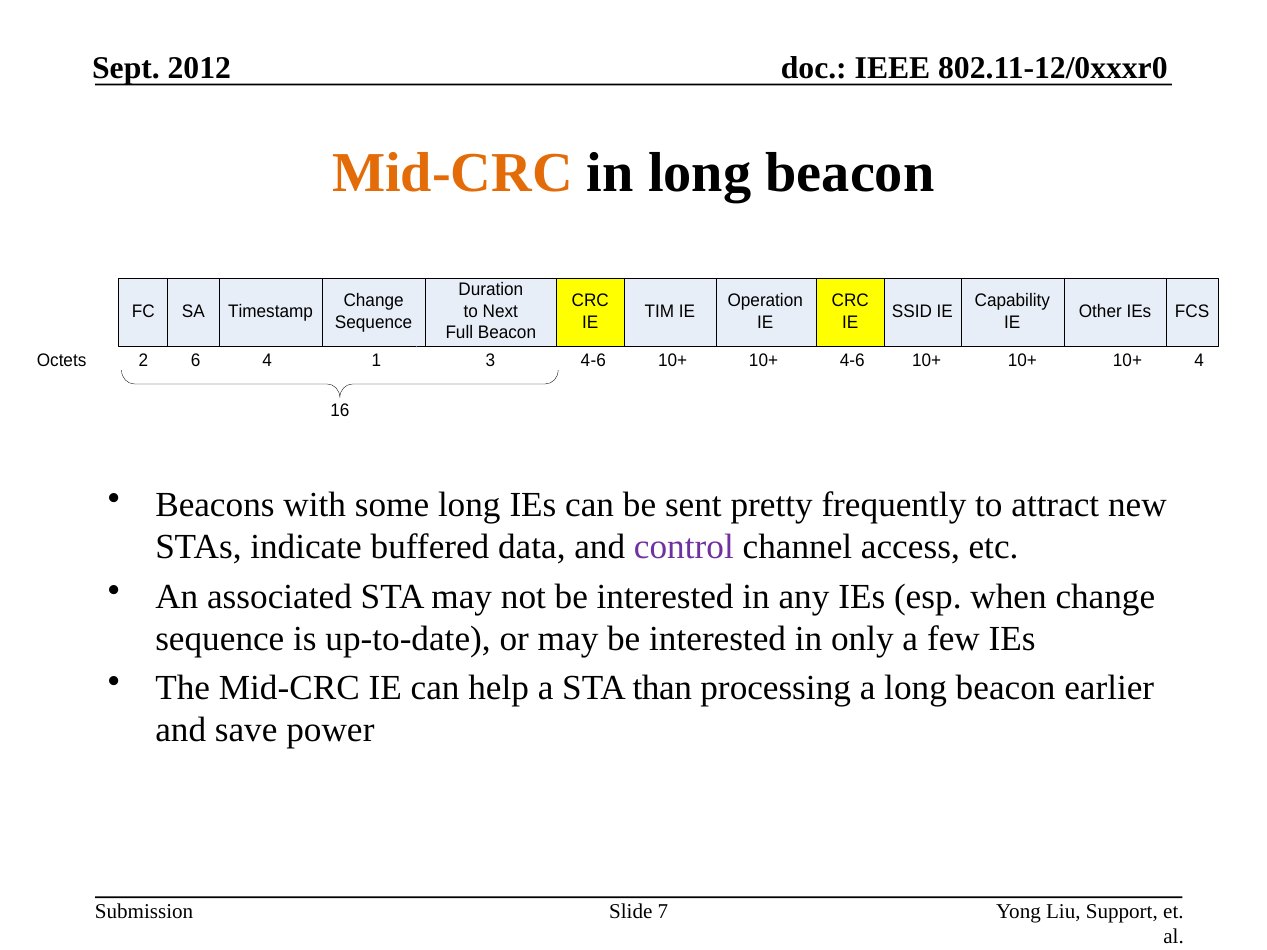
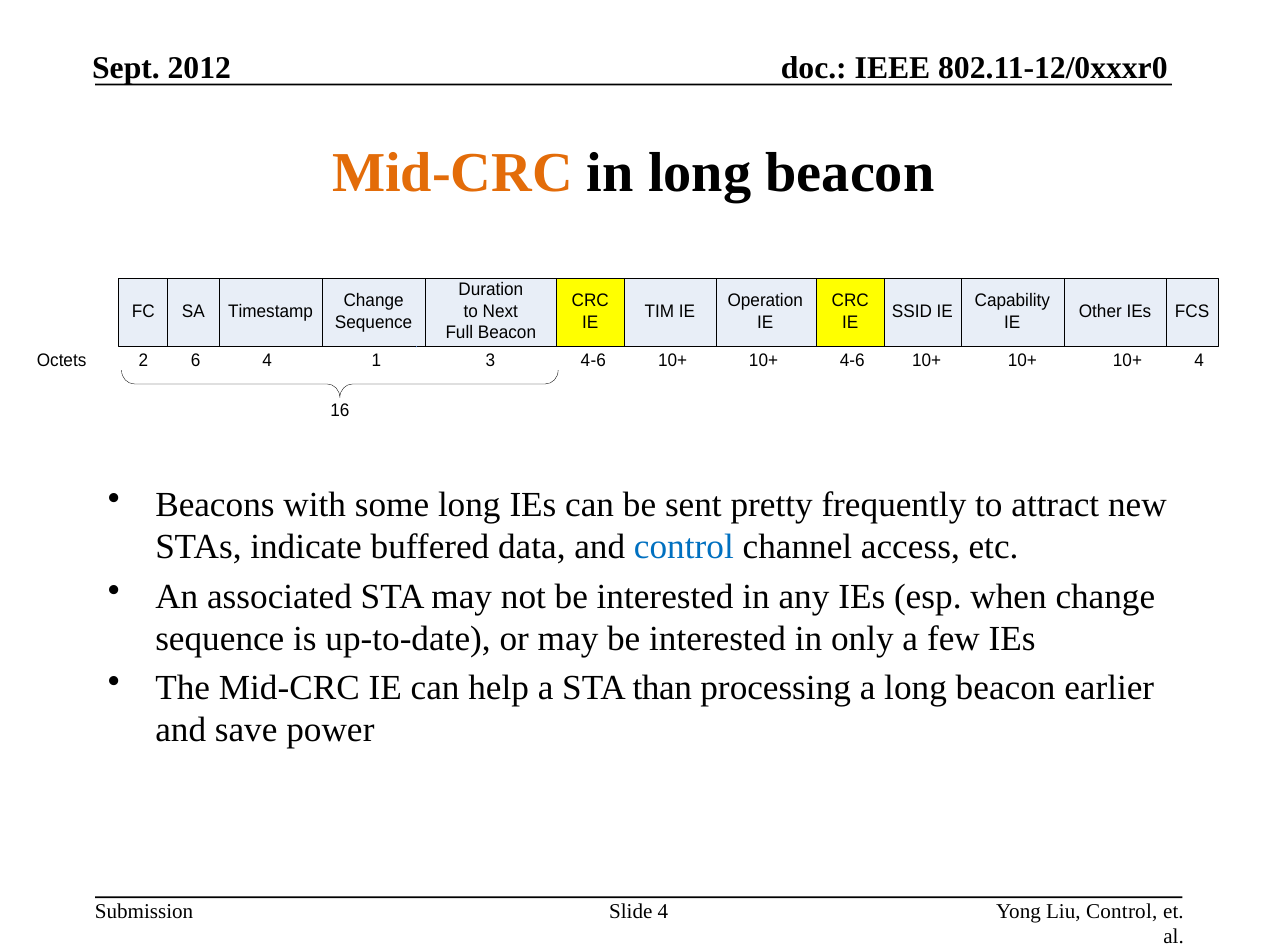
control at (684, 547) colour: purple -> blue
Slide 7: 7 -> 4
Liu Support: Support -> Control
